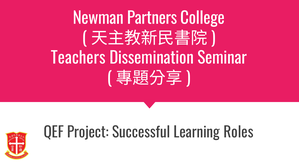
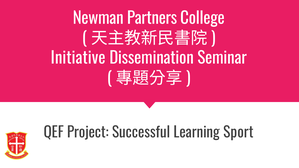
Teachers: Teachers -> Initiative
Roles: Roles -> Sport
